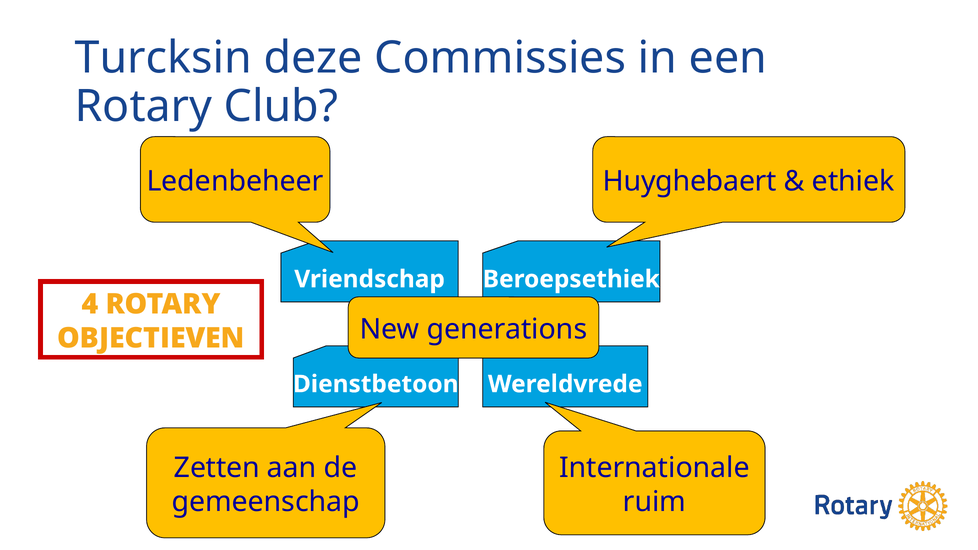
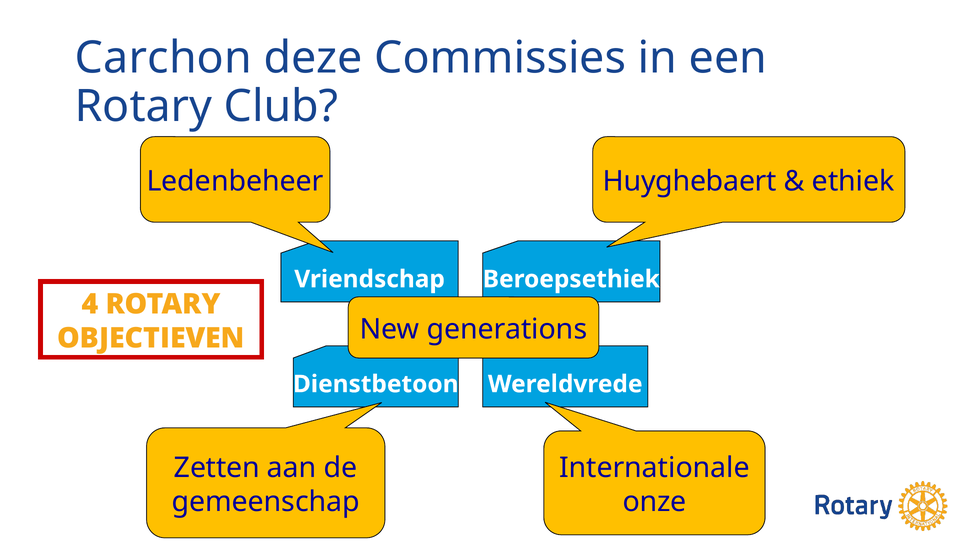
Turcksin: Turcksin -> Carchon
ruim: ruim -> onze
